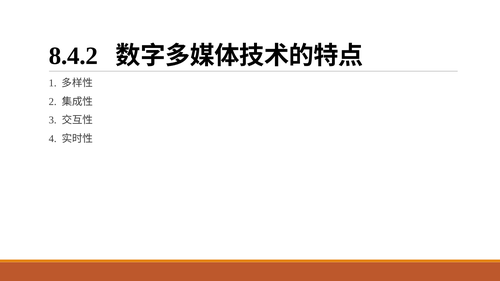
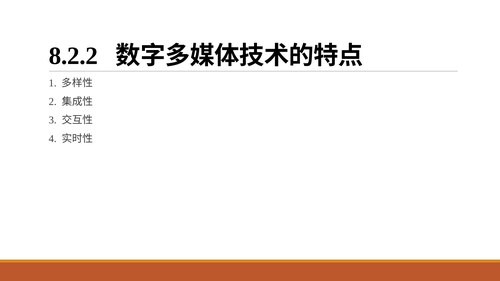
8.4.2: 8.4.2 -> 8.2.2
